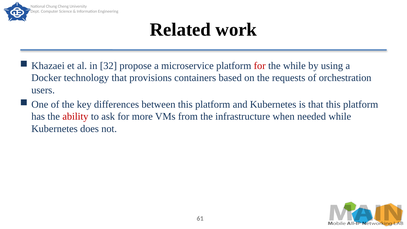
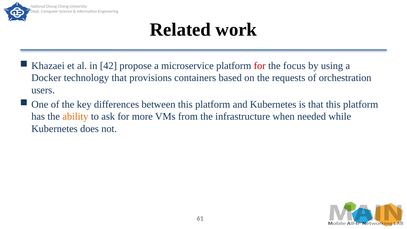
32: 32 -> 42
the while: while -> focus
ability colour: red -> orange
